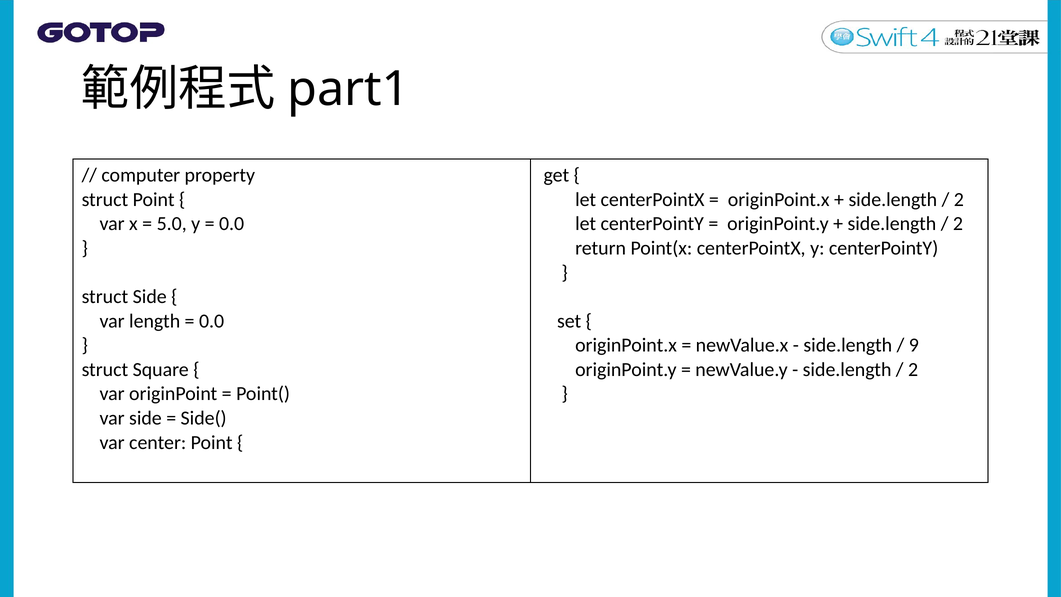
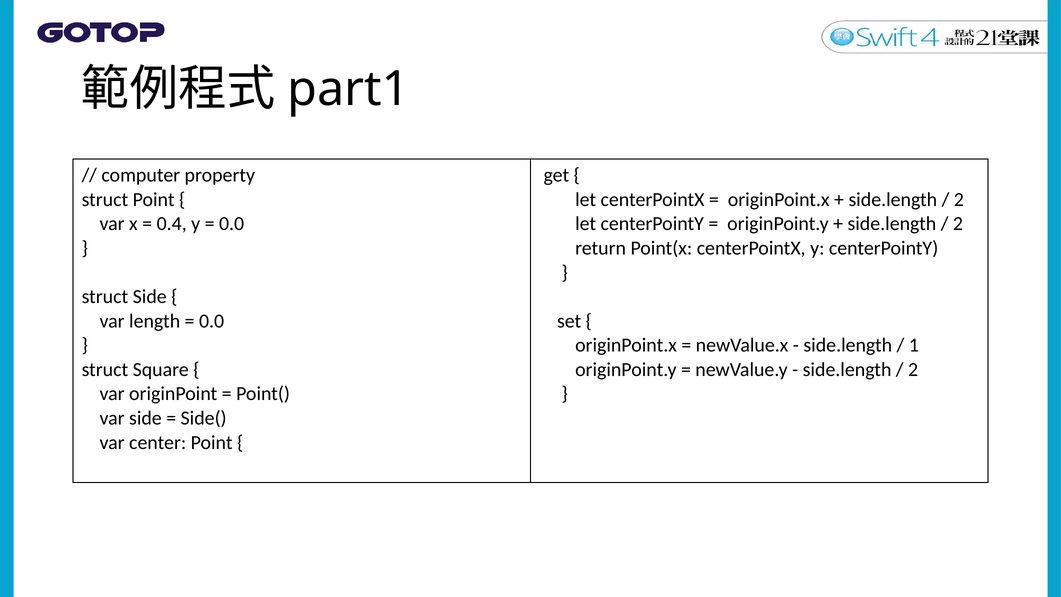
5.0: 5.0 -> 0.4
9: 9 -> 1
